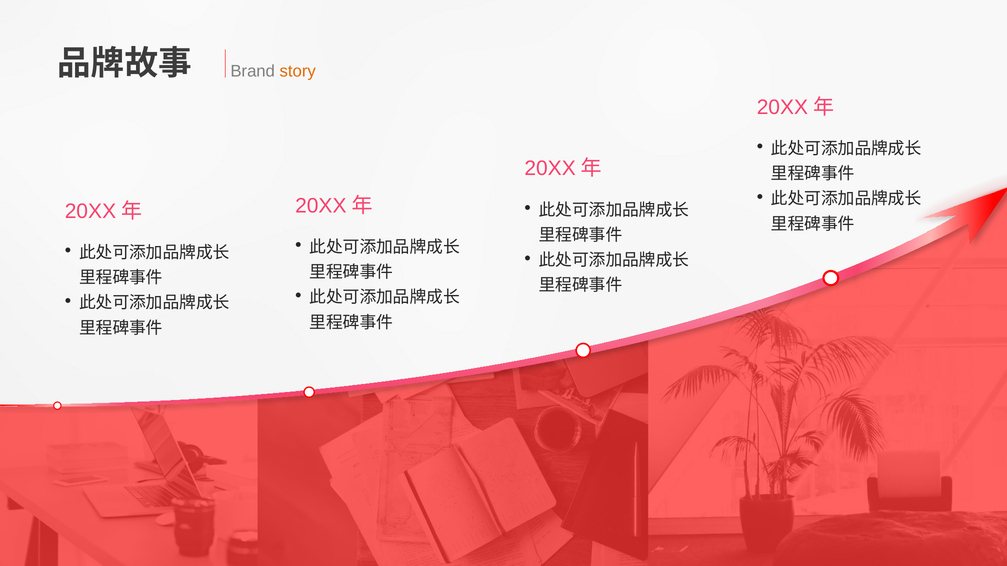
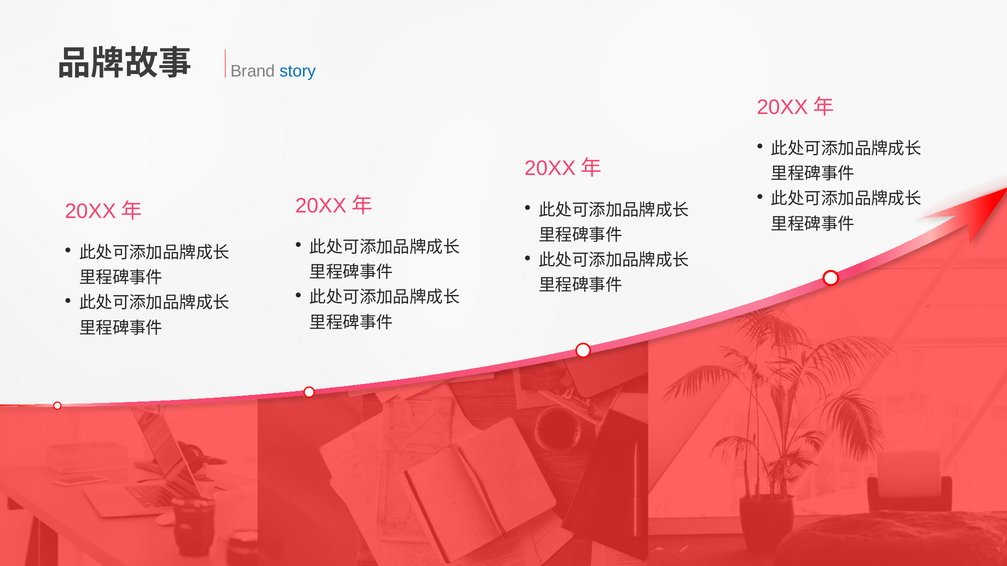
story colour: orange -> blue
